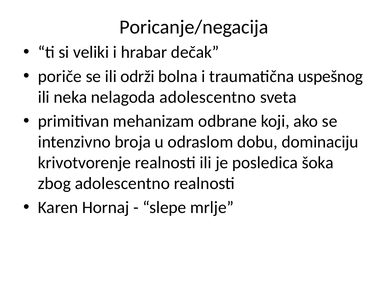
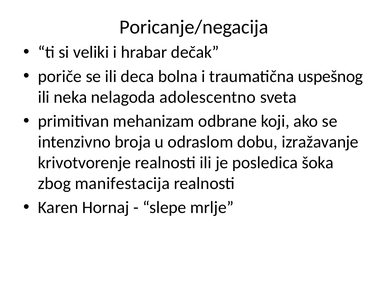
održi: održi -> deca
dominaciju: dominaciju -> izražavanje
zbog adolescentno: adolescentno -> manifestacija
